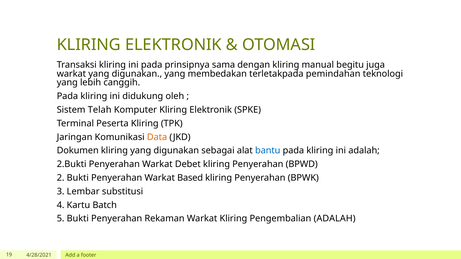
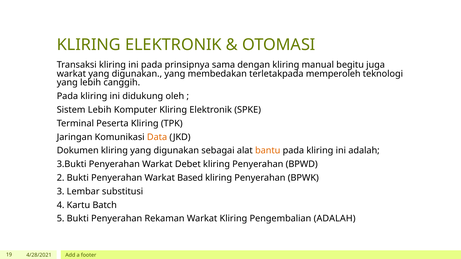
pemindahan: pemindahan -> memperoleh
Sistem Telah: Telah -> Lebih
bantu colour: blue -> orange
2.Bukti: 2.Bukti -> 3.Bukti
